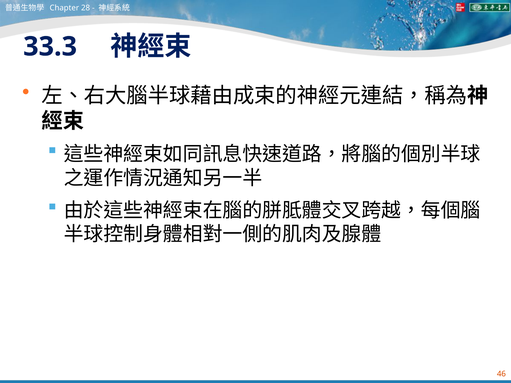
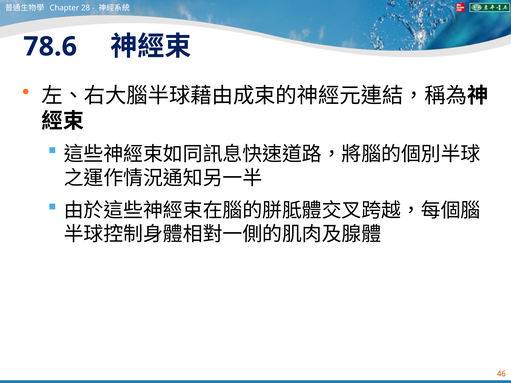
33.3: 33.3 -> 78.6
